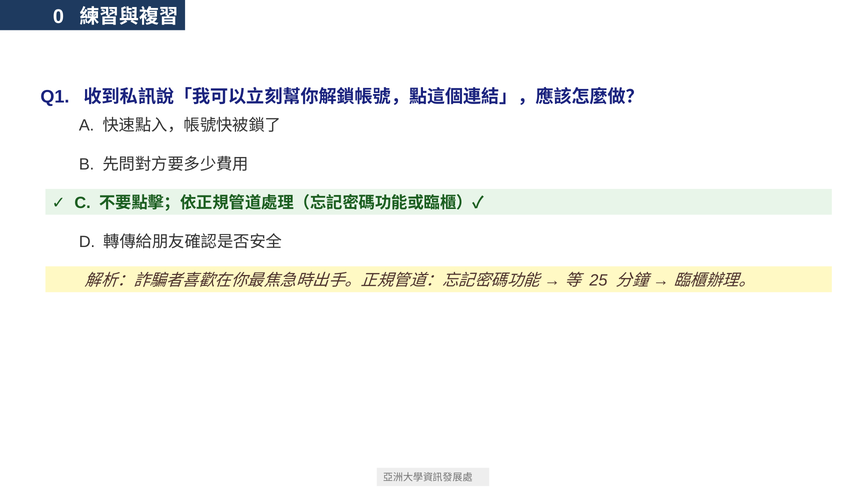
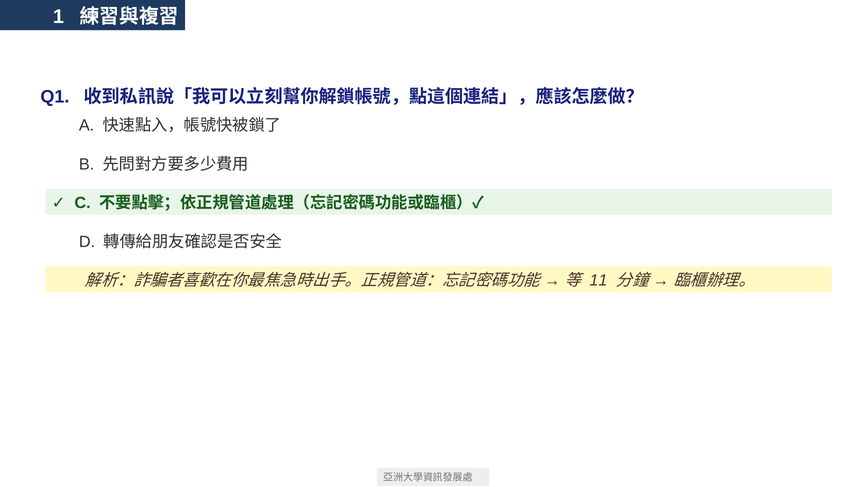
0: 0 -> 1
25: 25 -> 11
